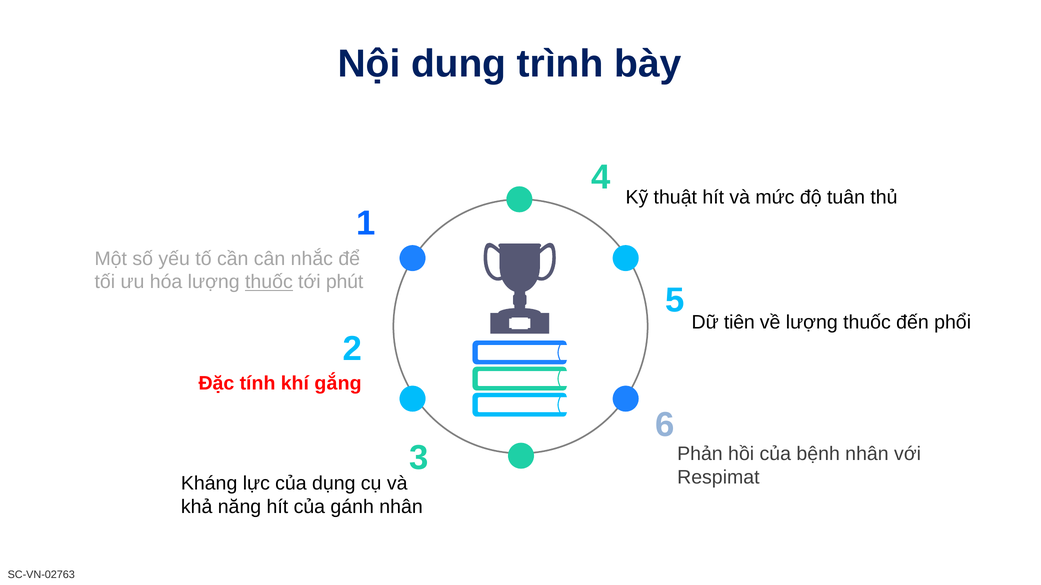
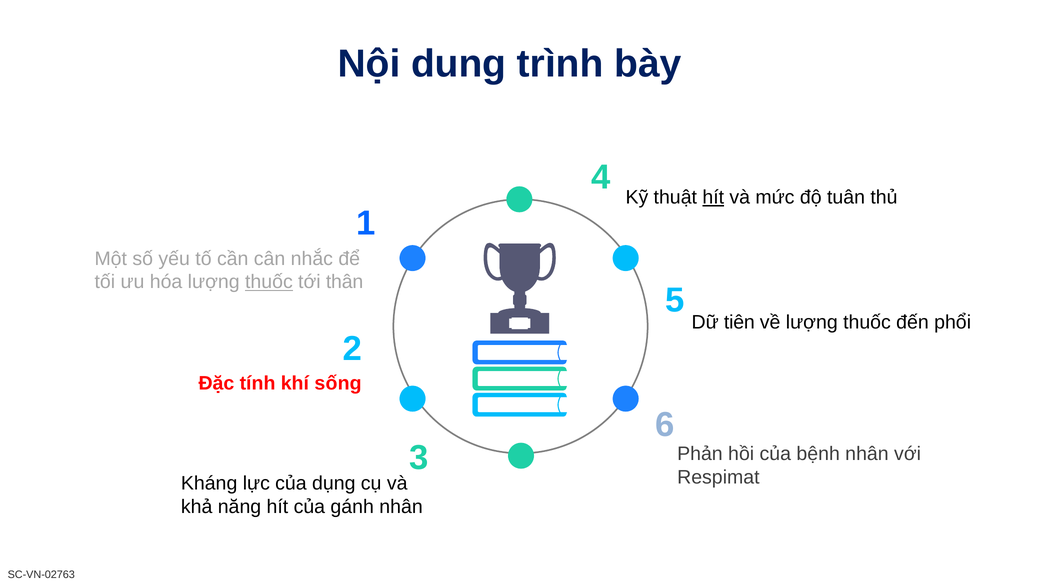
hít at (713, 197) underline: none -> present
phút: phút -> thân
gắng: gắng -> sống
